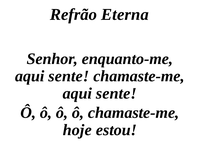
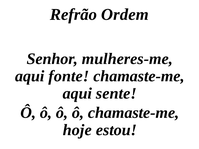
Eterna: Eterna -> Ordem
enquanto-me: enquanto-me -> mulheres-me
sente at (69, 76): sente -> fonte
